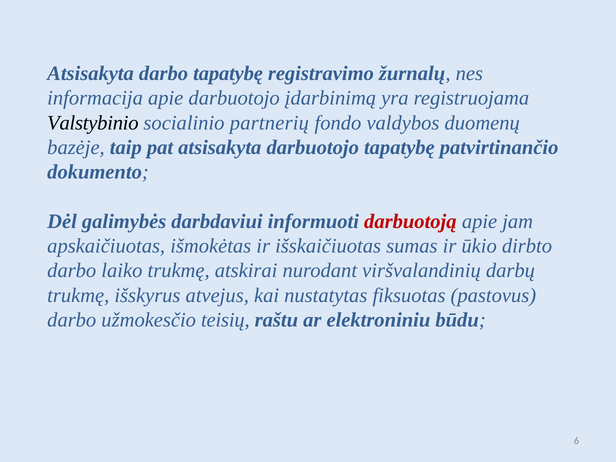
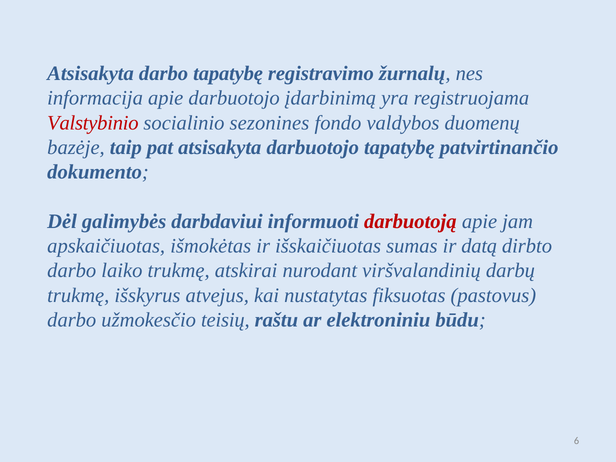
Valstybinio colour: black -> red
partnerių: partnerių -> sezonines
ūkio: ūkio -> datą
